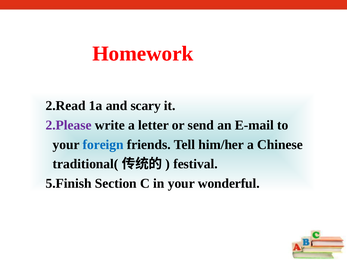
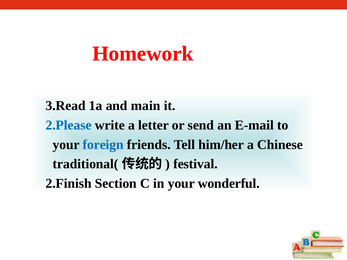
2.Read: 2.Read -> 3.Read
scary: scary -> main
2.Please colour: purple -> blue
5.Finish: 5.Finish -> 2.Finish
